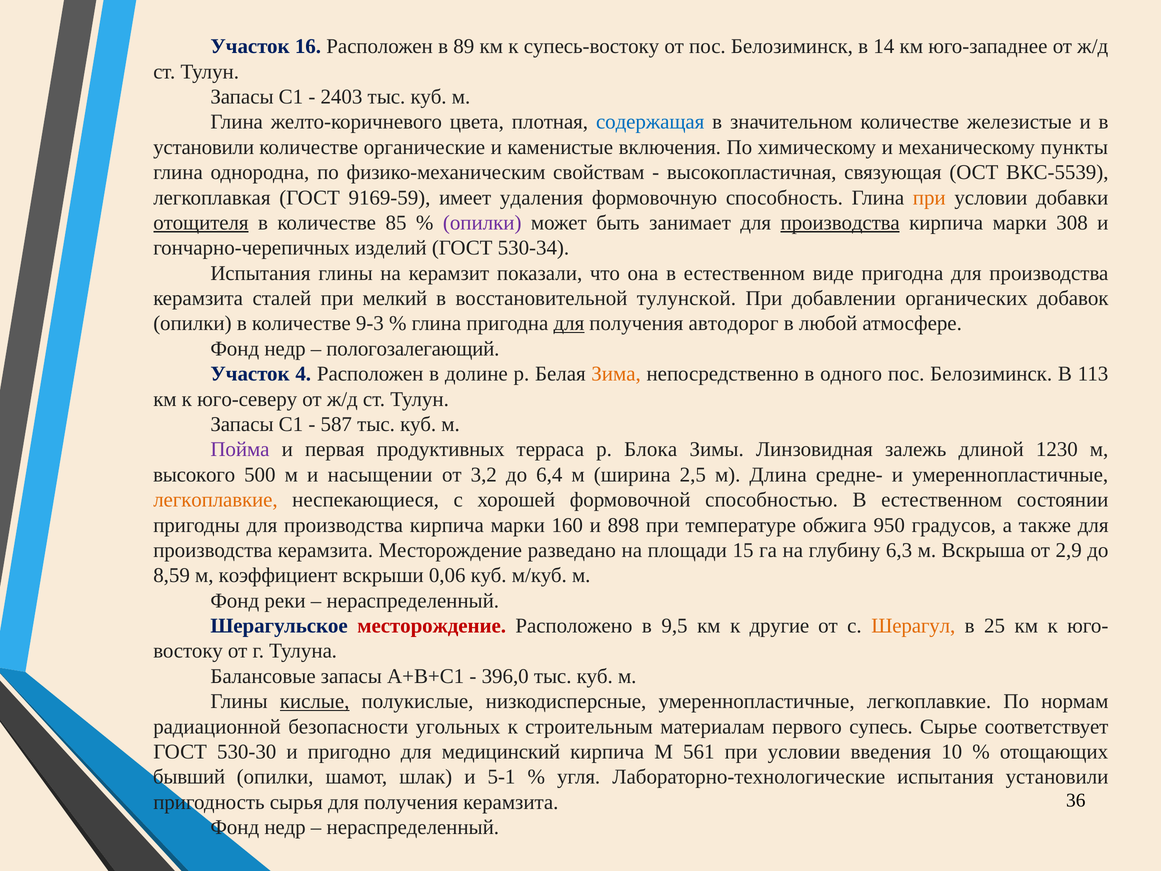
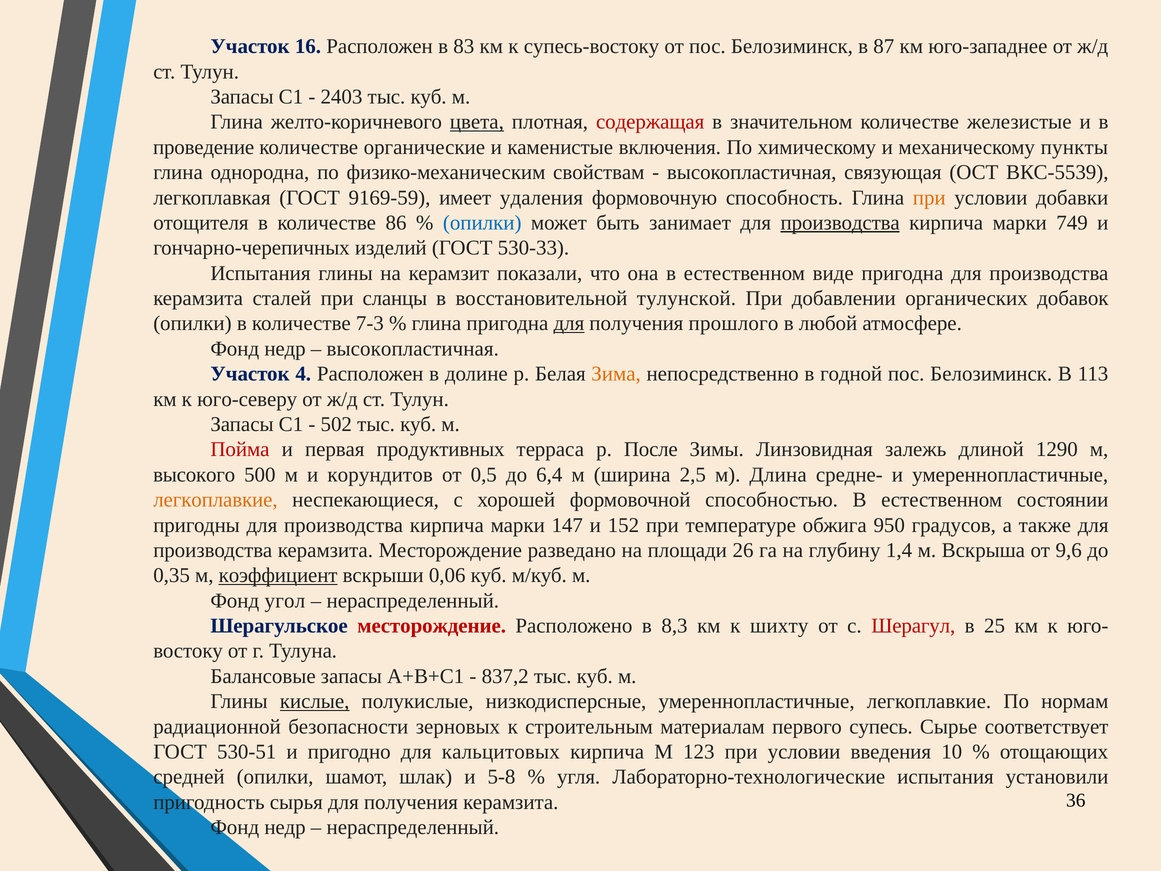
89: 89 -> 83
14: 14 -> 87
цвета underline: none -> present
содержащая colour: blue -> red
установили at (204, 147): установили -> проведение
отощителя underline: present -> none
85: 85 -> 86
опилки at (482, 223) colour: purple -> blue
308: 308 -> 749
530-34: 530-34 -> 530-33
мелкий: мелкий -> сланцы
9-3: 9-3 -> 7-3
автодорог: автодорог -> прошлого
пологозалегающий at (413, 349): пологозалегающий -> высокопластичная
одного: одного -> годной
587: 587 -> 502
Пойма colour: purple -> red
Блока: Блока -> После
1230: 1230 -> 1290
насыщении: насыщении -> корундитов
3,2: 3,2 -> 0,5
160: 160 -> 147
898: 898 -> 152
15: 15 -> 26
6,3: 6,3 -> 1,4
2,9: 2,9 -> 9,6
8,59: 8,59 -> 0,35
коэффициент underline: none -> present
реки: реки -> угол
9,5: 9,5 -> 8,3
другие: другие -> шихту
Шерагул colour: orange -> red
396,0: 396,0 -> 837,2
угольных: угольных -> зерновых
530-30: 530-30 -> 530-51
медицинский: медицинский -> кальцитовых
561: 561 -> 123
бывший: бывший -> средней
5-1: 5-1 -> 5-8
